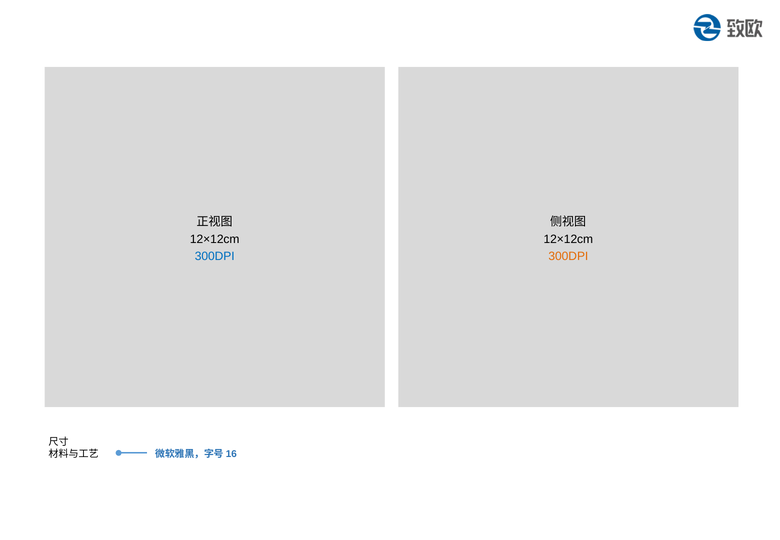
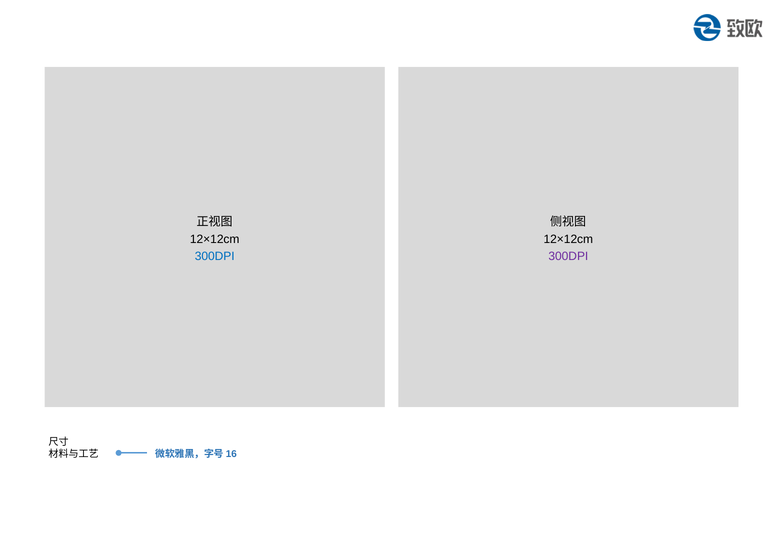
300DPI at (568, 256) colour: orange -> purple
